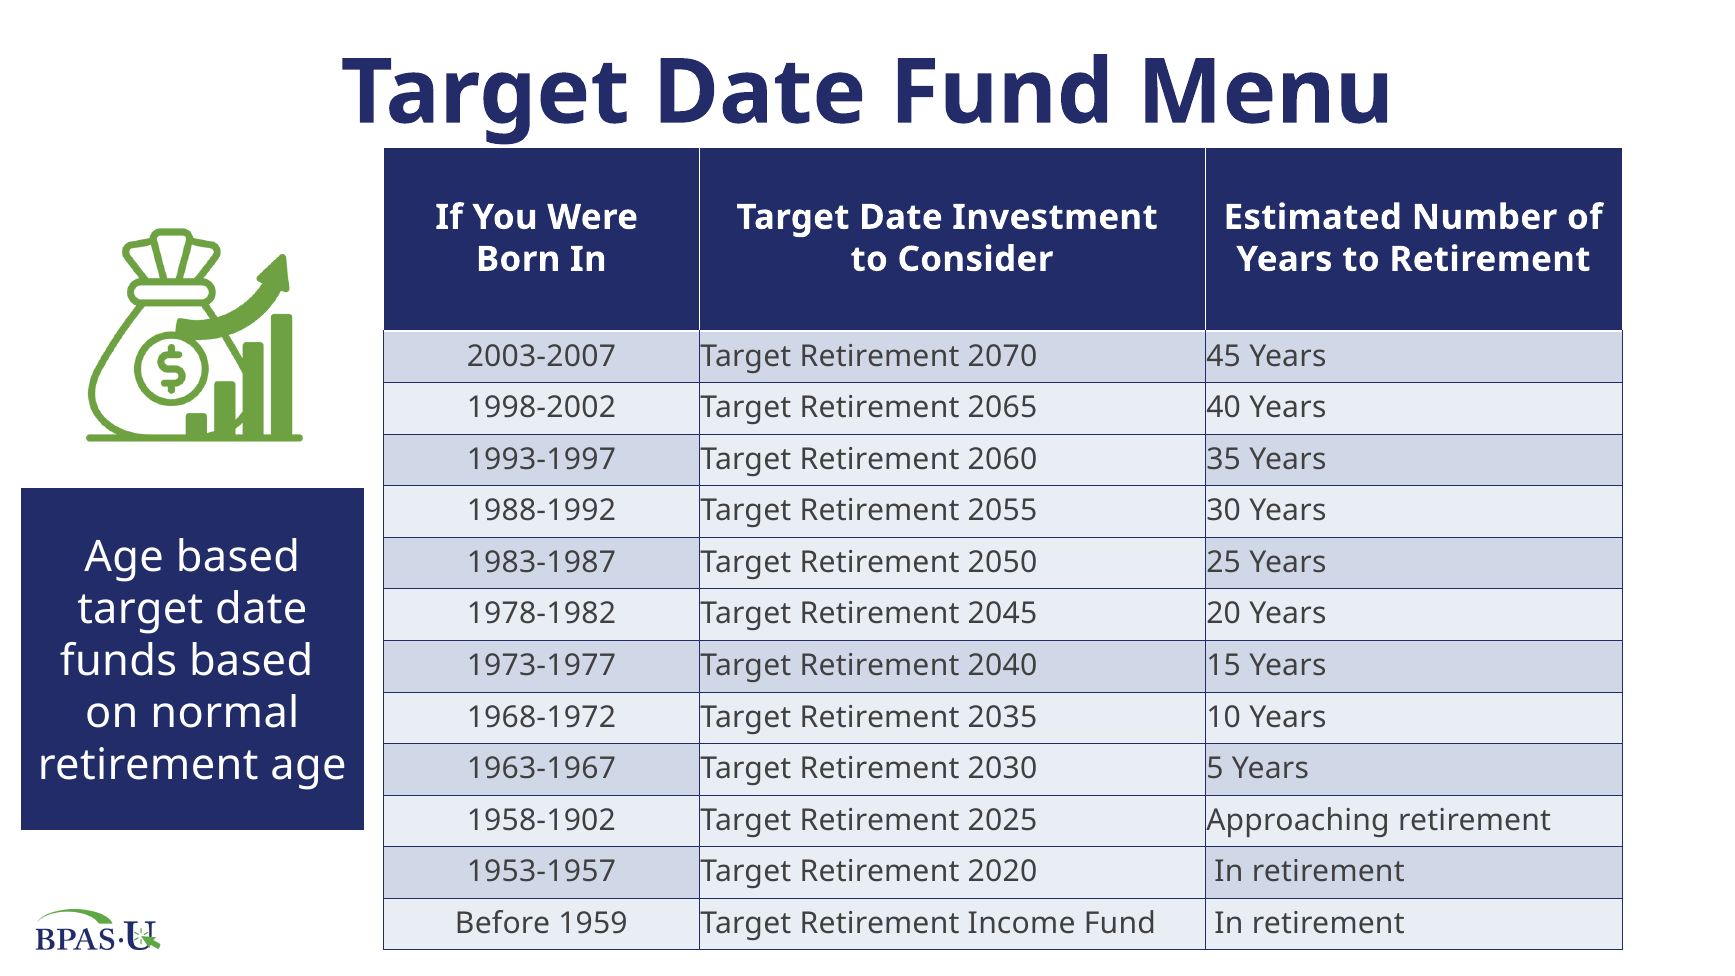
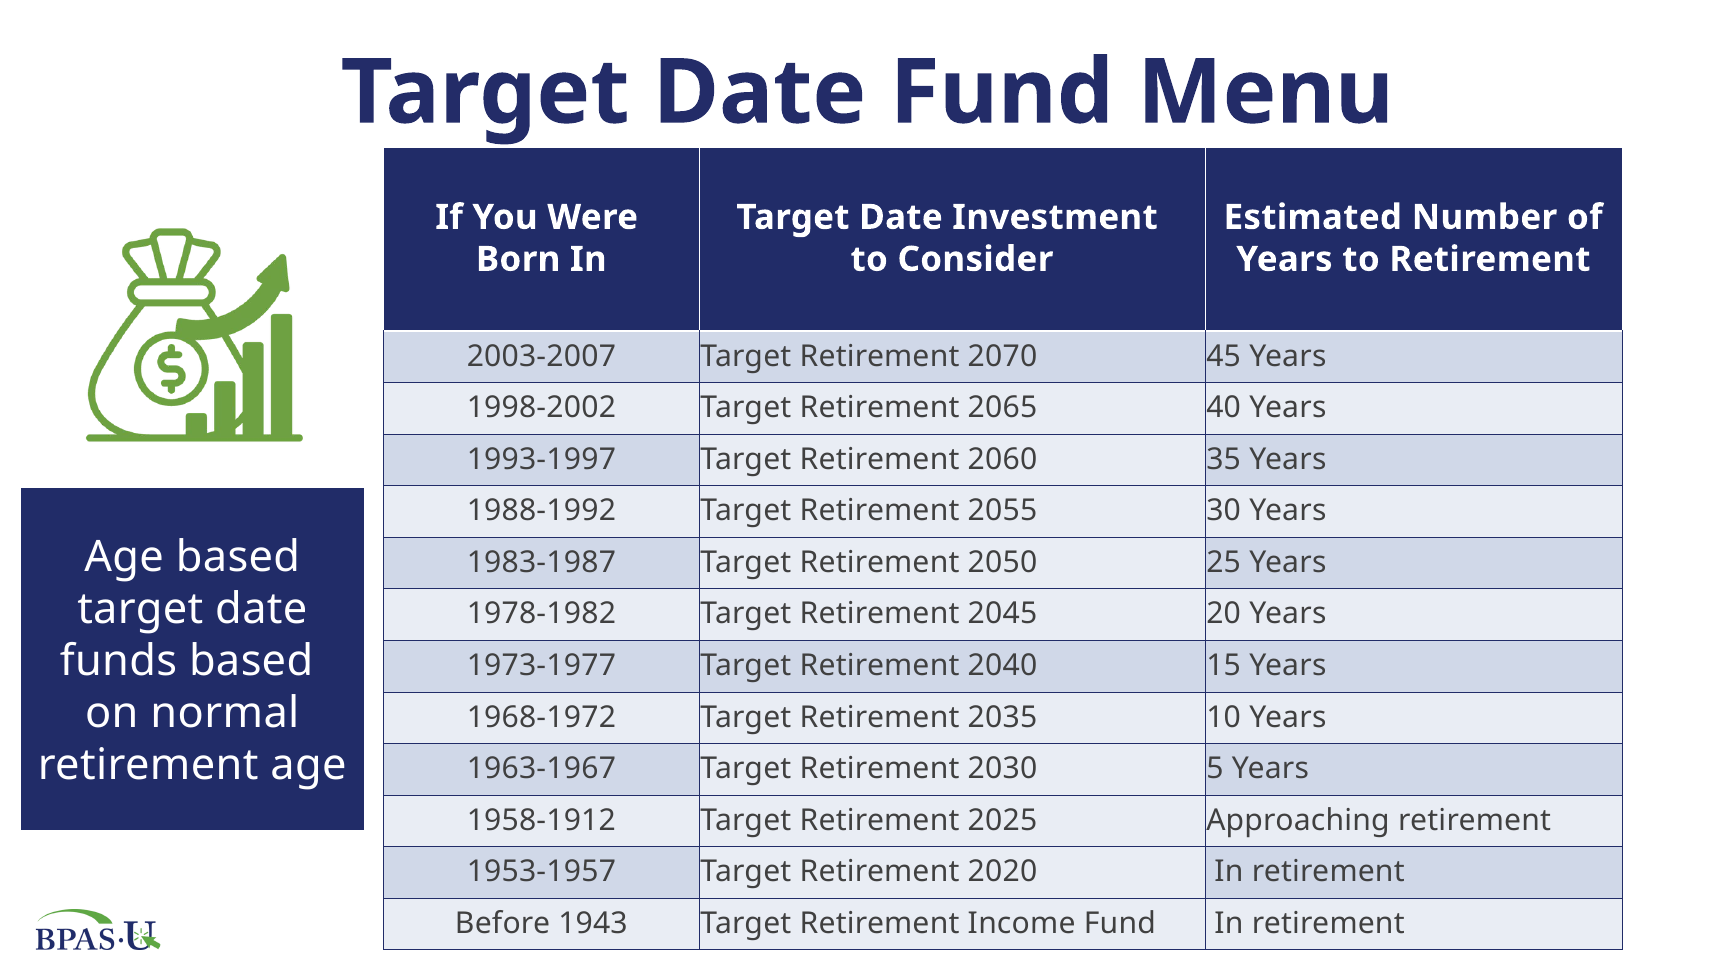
1958-1902: 1958-1902 -> 1958-1912
1959: 1959 -> 1943
